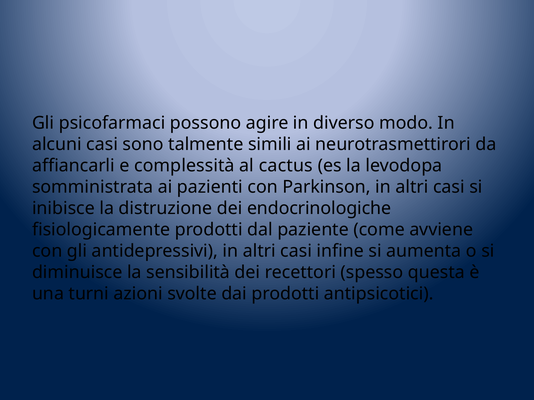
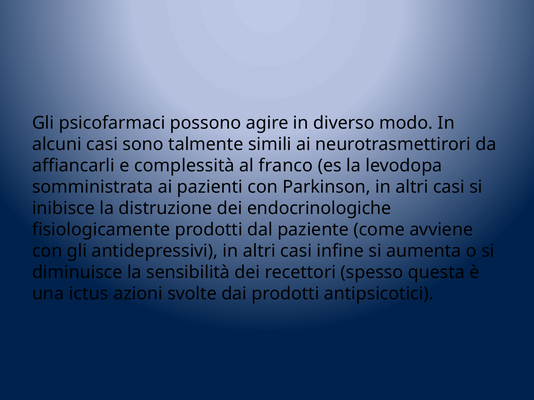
cactus: cactus -> franco
turni: turni -> ictus
